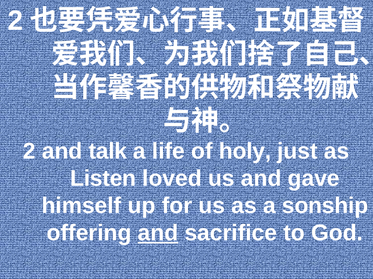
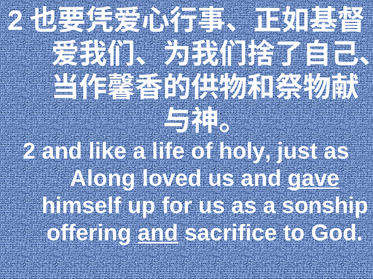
talk: talk -> like
Listen: Listen -> Along
gave underline: none -> present
